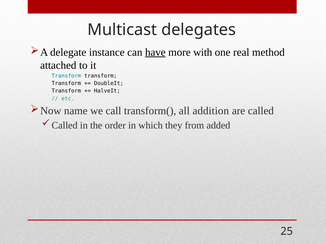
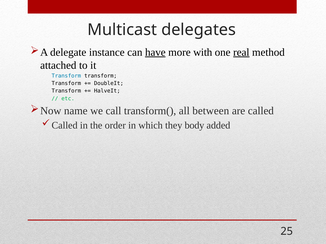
real underline: none -> present
addition: addition -> between
from: from -> body
